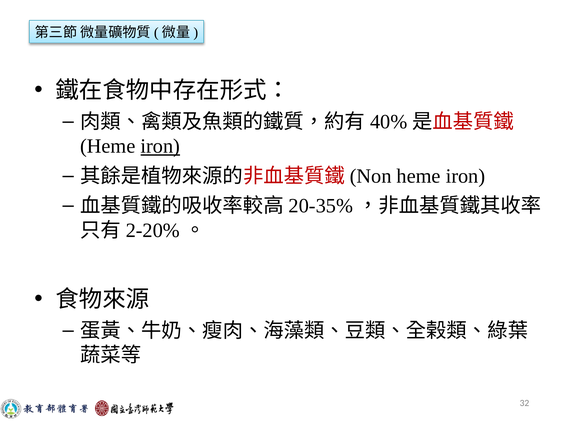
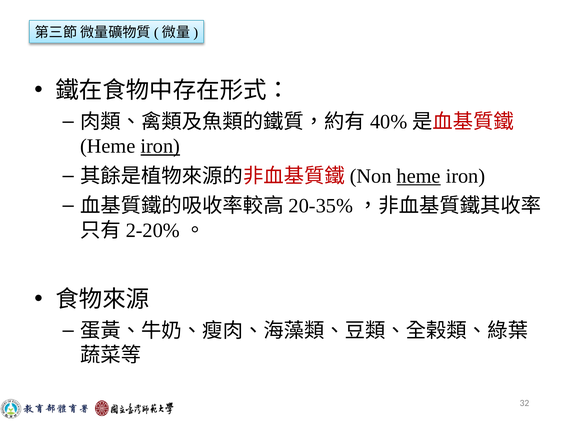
heme at (419, 176) underline: none -> present
